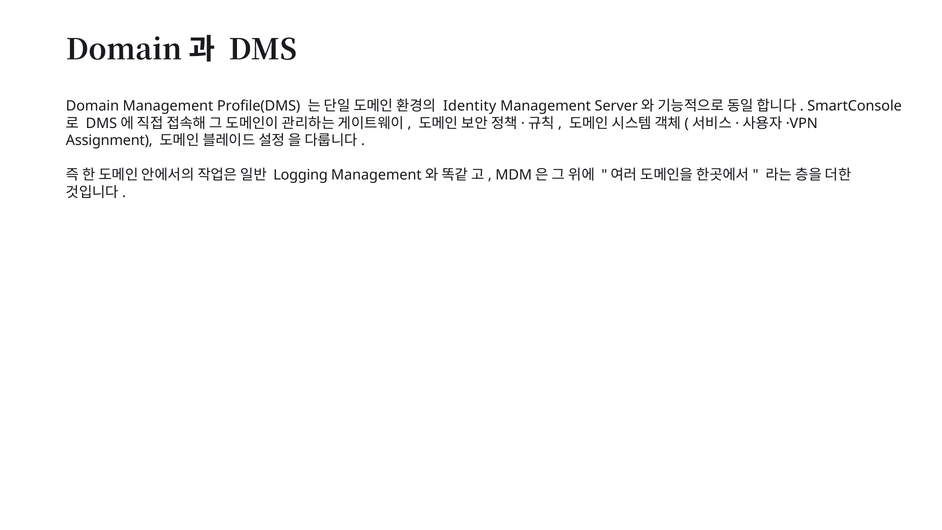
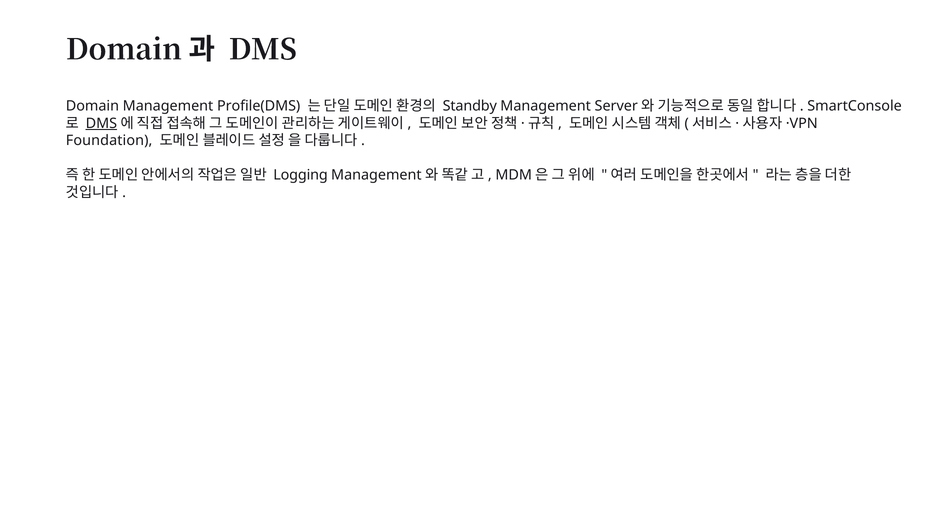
Identity: Identity -> Standby
DMS at (101, 123) underline: none -> present
Assignment: Assignment -> Foundation
